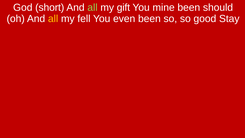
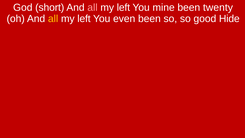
all at (92, 8) colour: light green -> pink
gift at (123, 8): gift -> left
should: should -> twenty
fell at (84, 19): fell -> left
Stay: Stay -> Hide
